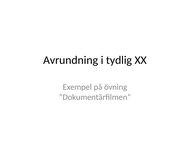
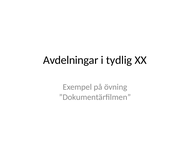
Avrundning: Avrundning -> Avdelningar
